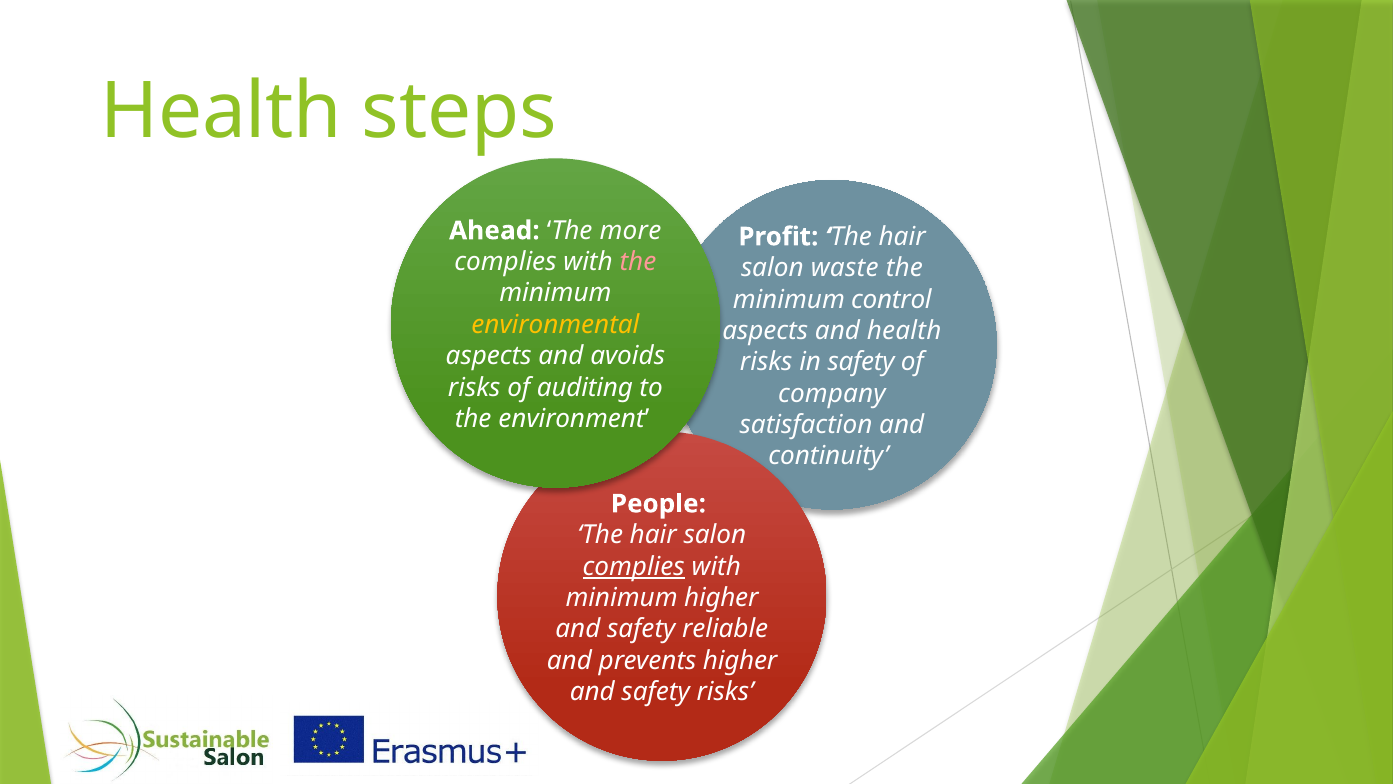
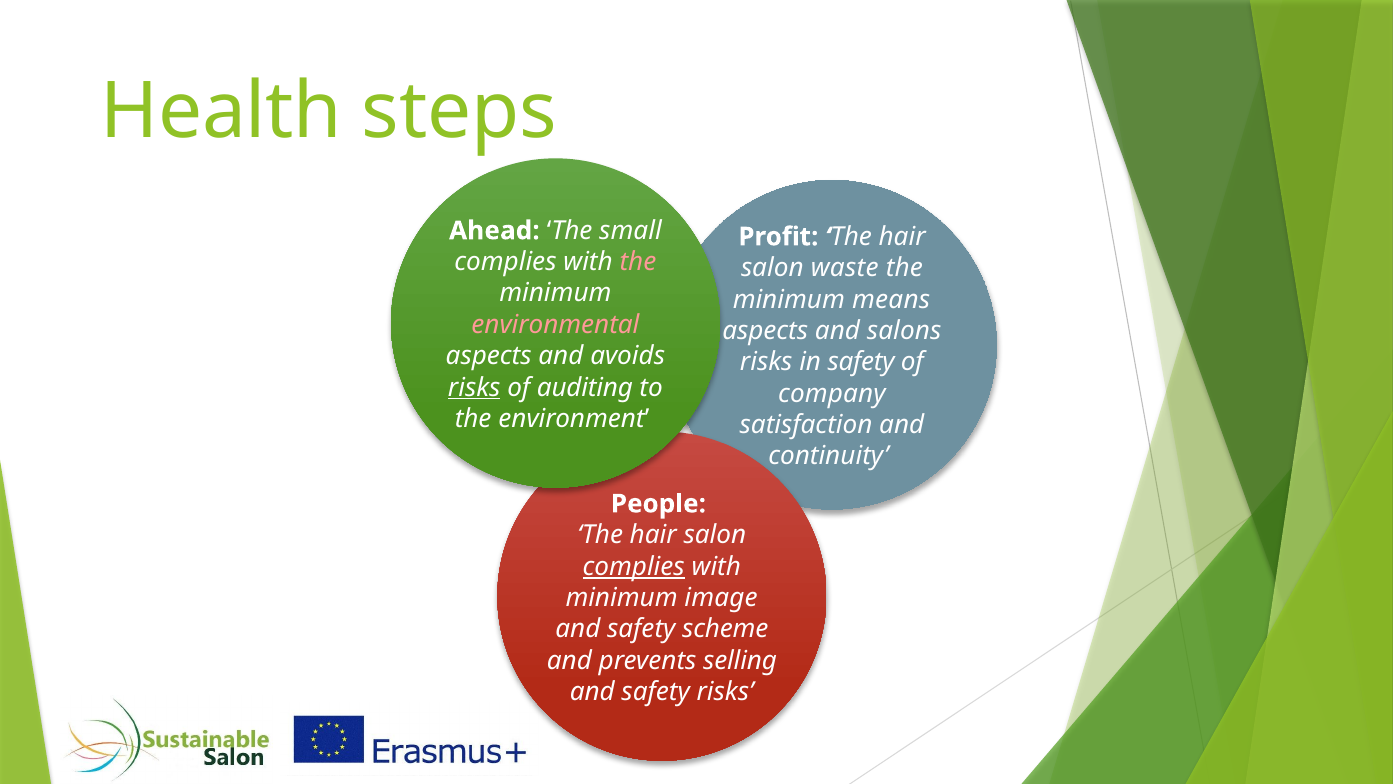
more: more -> small
control: control -> means
environmental colour: yellow -> pink
and health: health -> salons
risks at (474, 387) underline: none -> present
minimum higher: higher -> image
reliable: reliable -> scheme
prevents higher: higher -> selling
